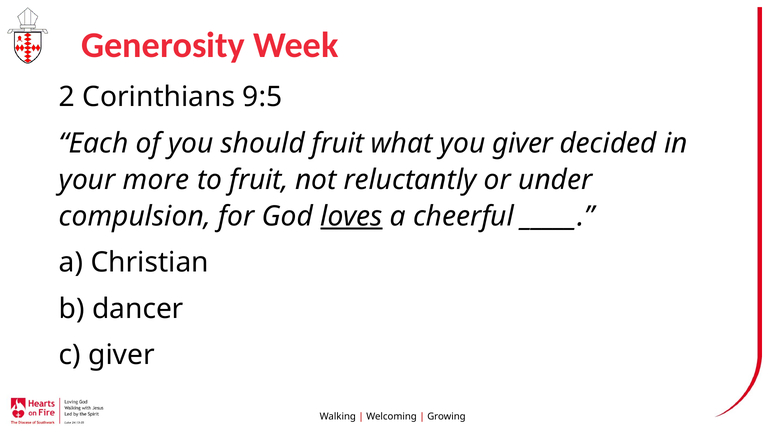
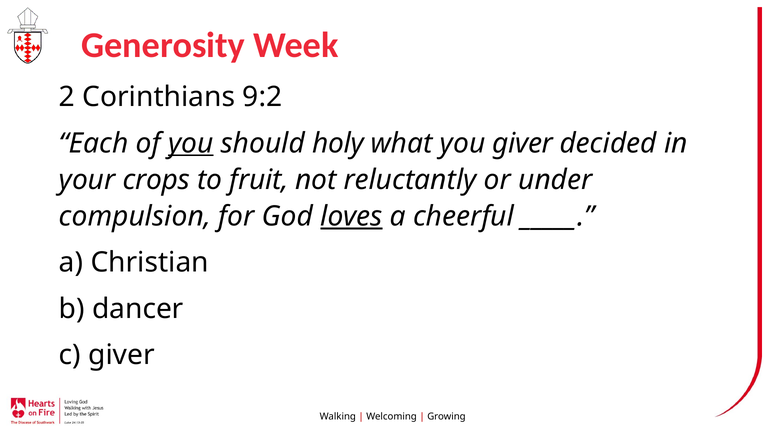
9:5: 9:5 -> 9:2
you at (191, 143) underline: none -> present
should fruit: fruit -> holy
more: more -> crops
